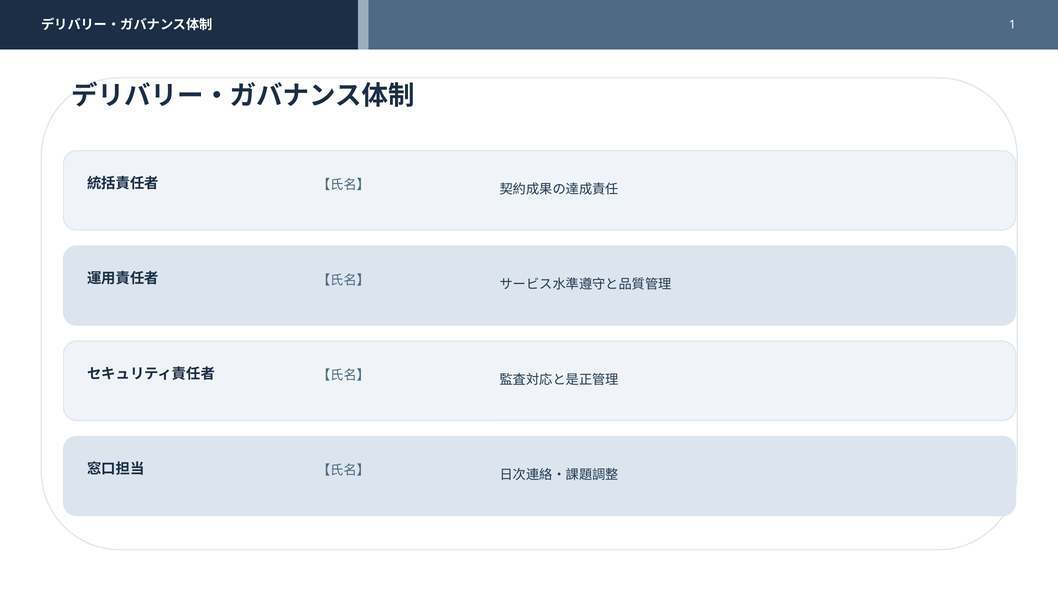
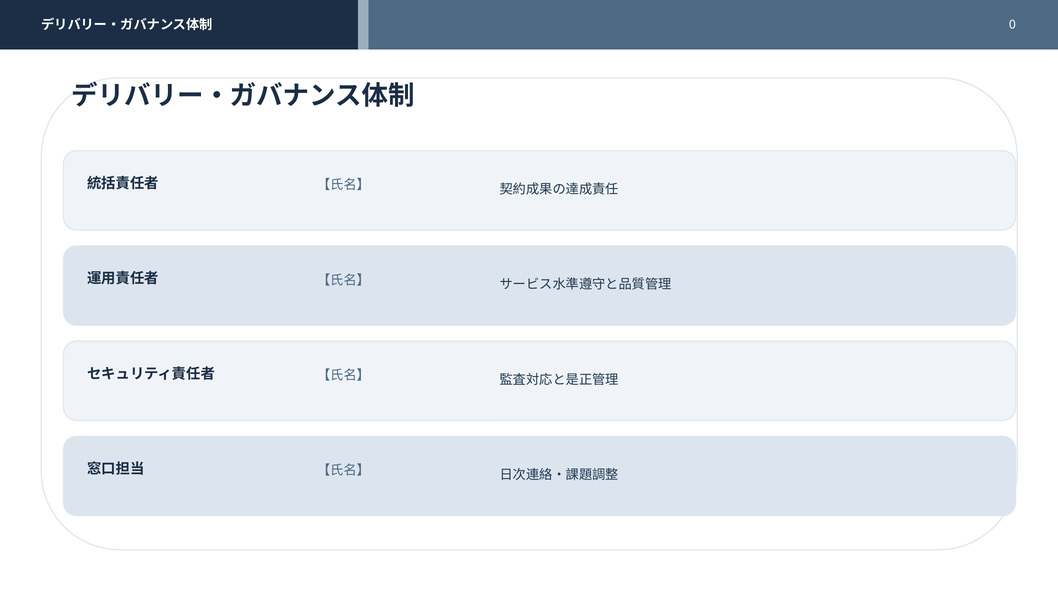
1: 1 -> 0
